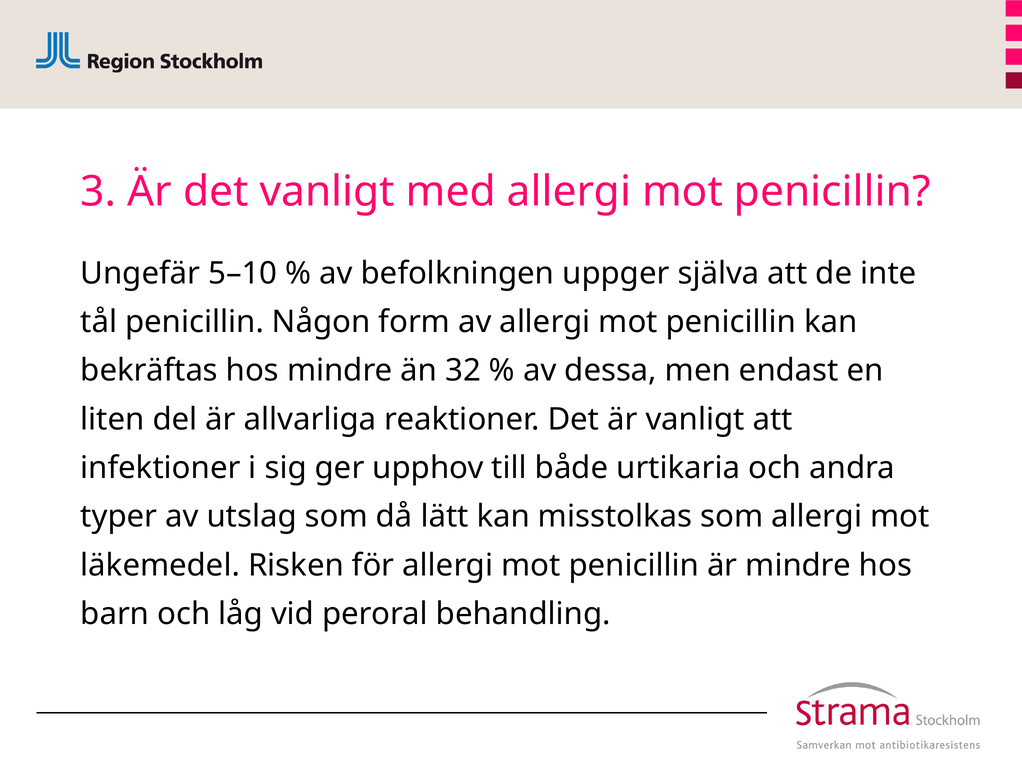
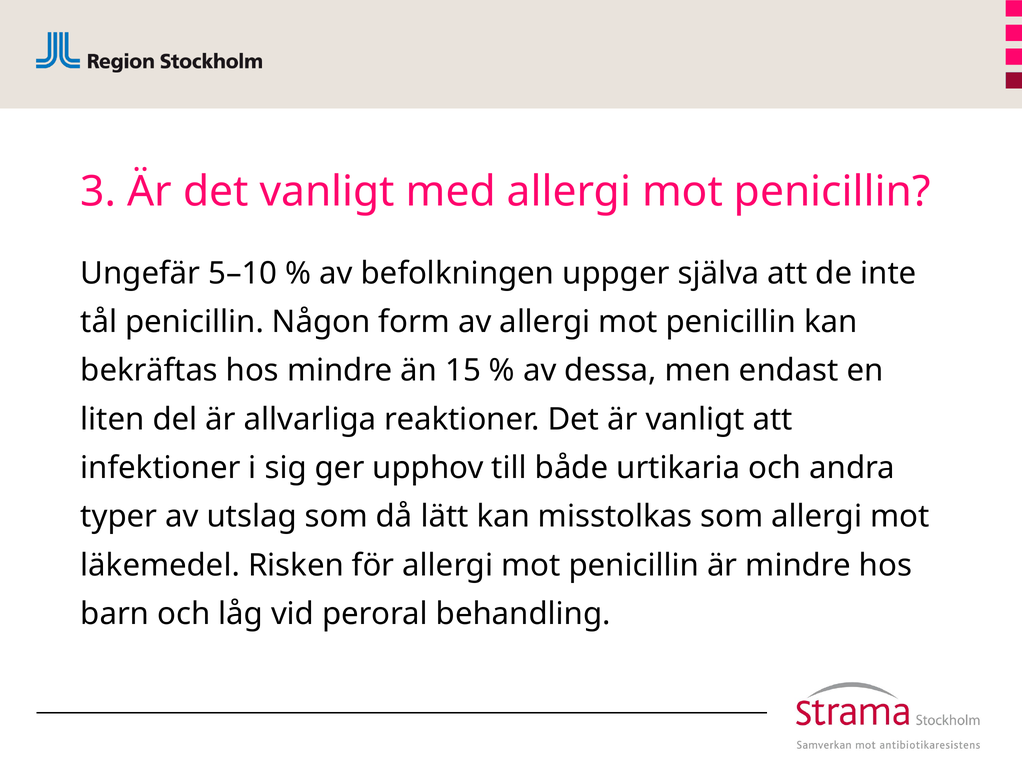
32: 32 -> 15
